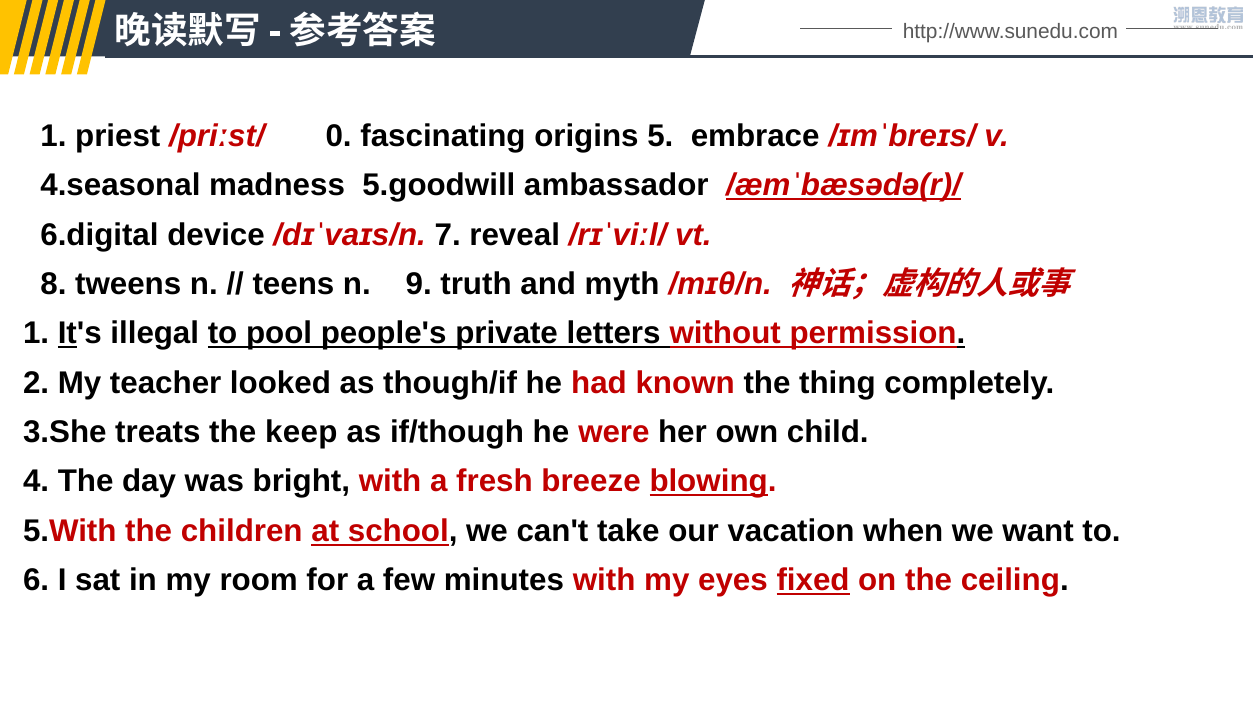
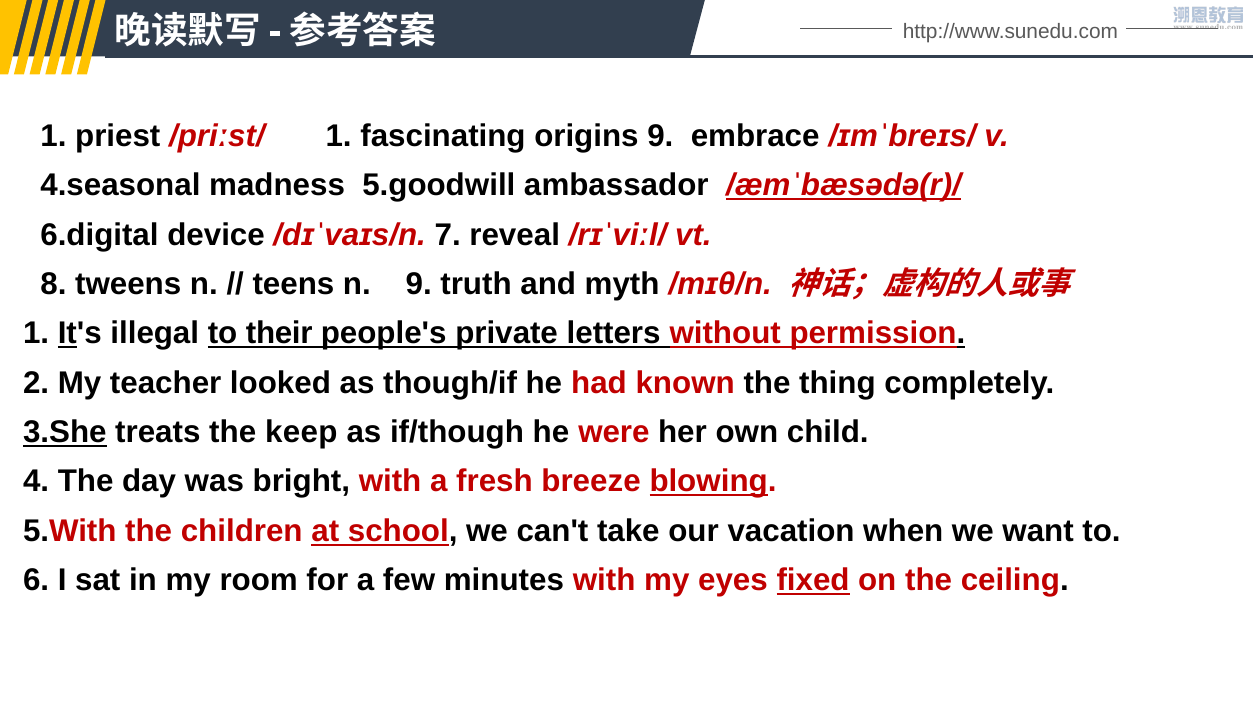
/priːst/ 0: 0 -> 1
origins 5: 5 -> 9
pool: pool -> their
3.She underline: none -> present
